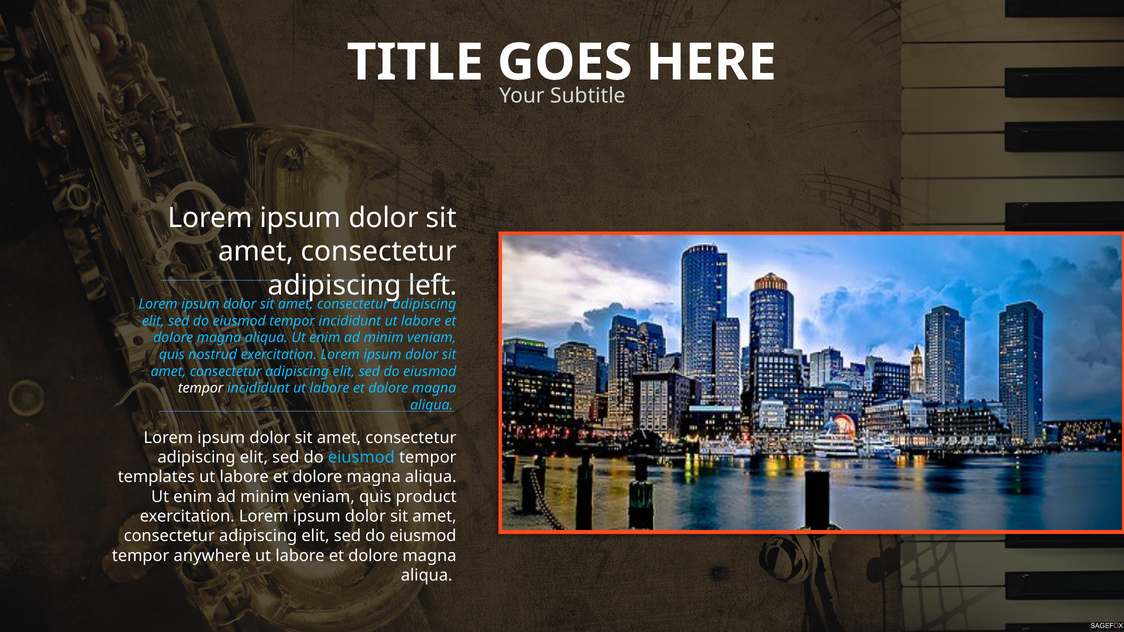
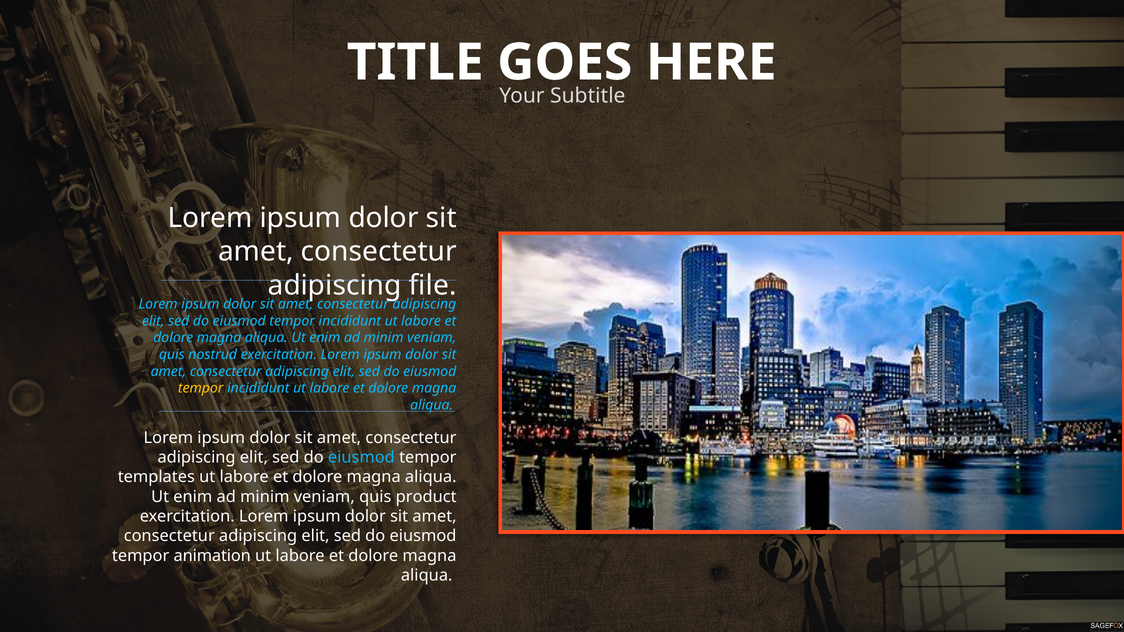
left: left -> file
tempor at (201, 388) colour: white -> yellow
anywhere: anywhere -> animation
